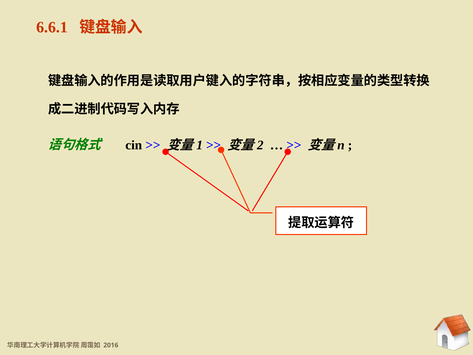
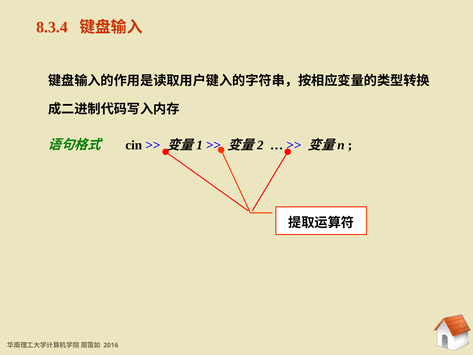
6.6.1: 6.6.1 -> 8.3.4
